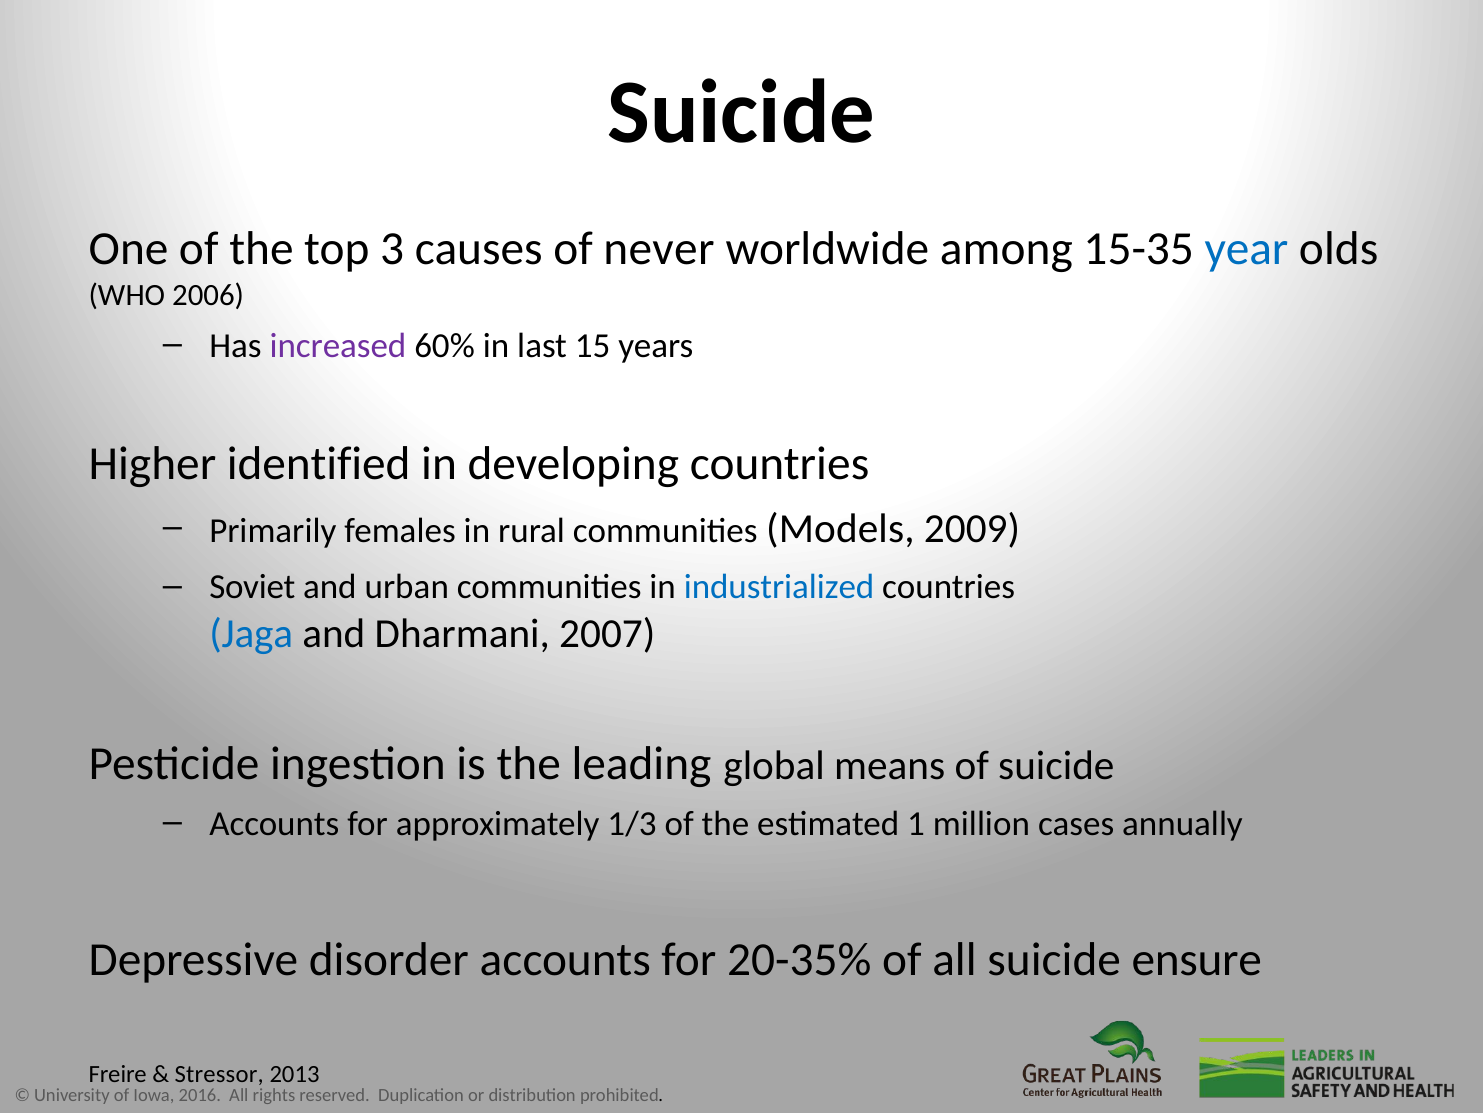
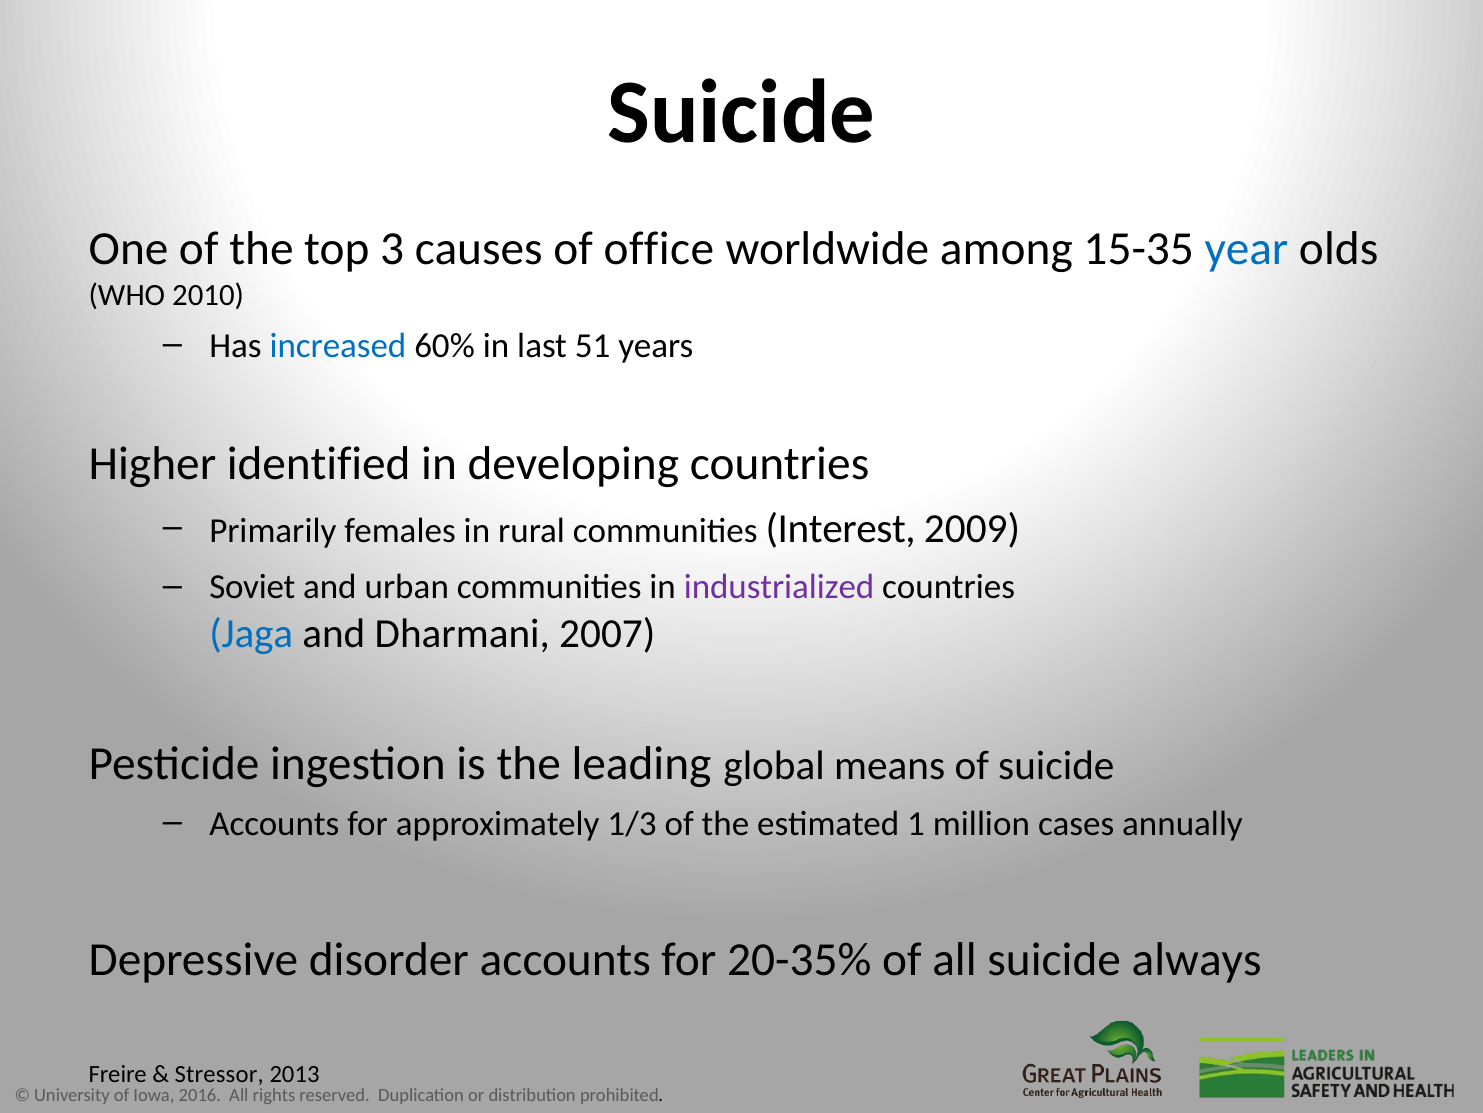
never: never -> office
2006: 2006 -> 2010
increased colour: purple -> blue
15: 15 -> 51
Models: Models -> Interest
industrialized colour: blue -> purple
ensure: ensure -> always
